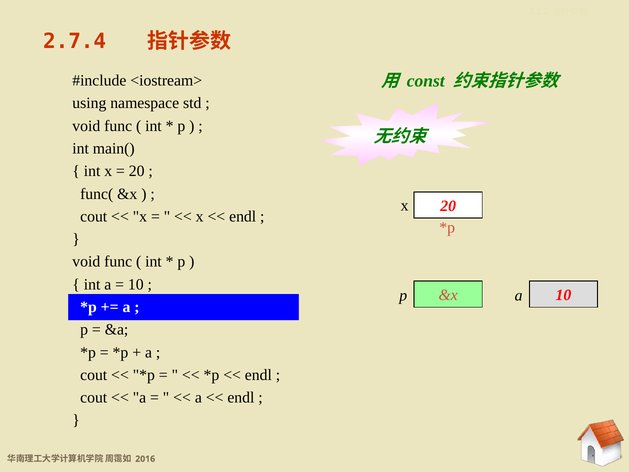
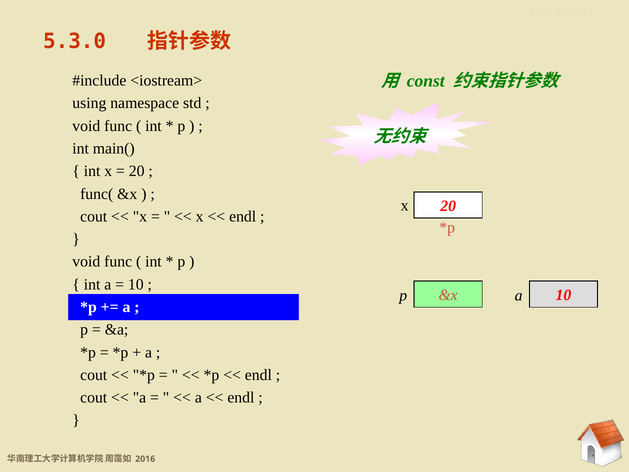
2.7.4: 2.7.4 -> 5.3.0
